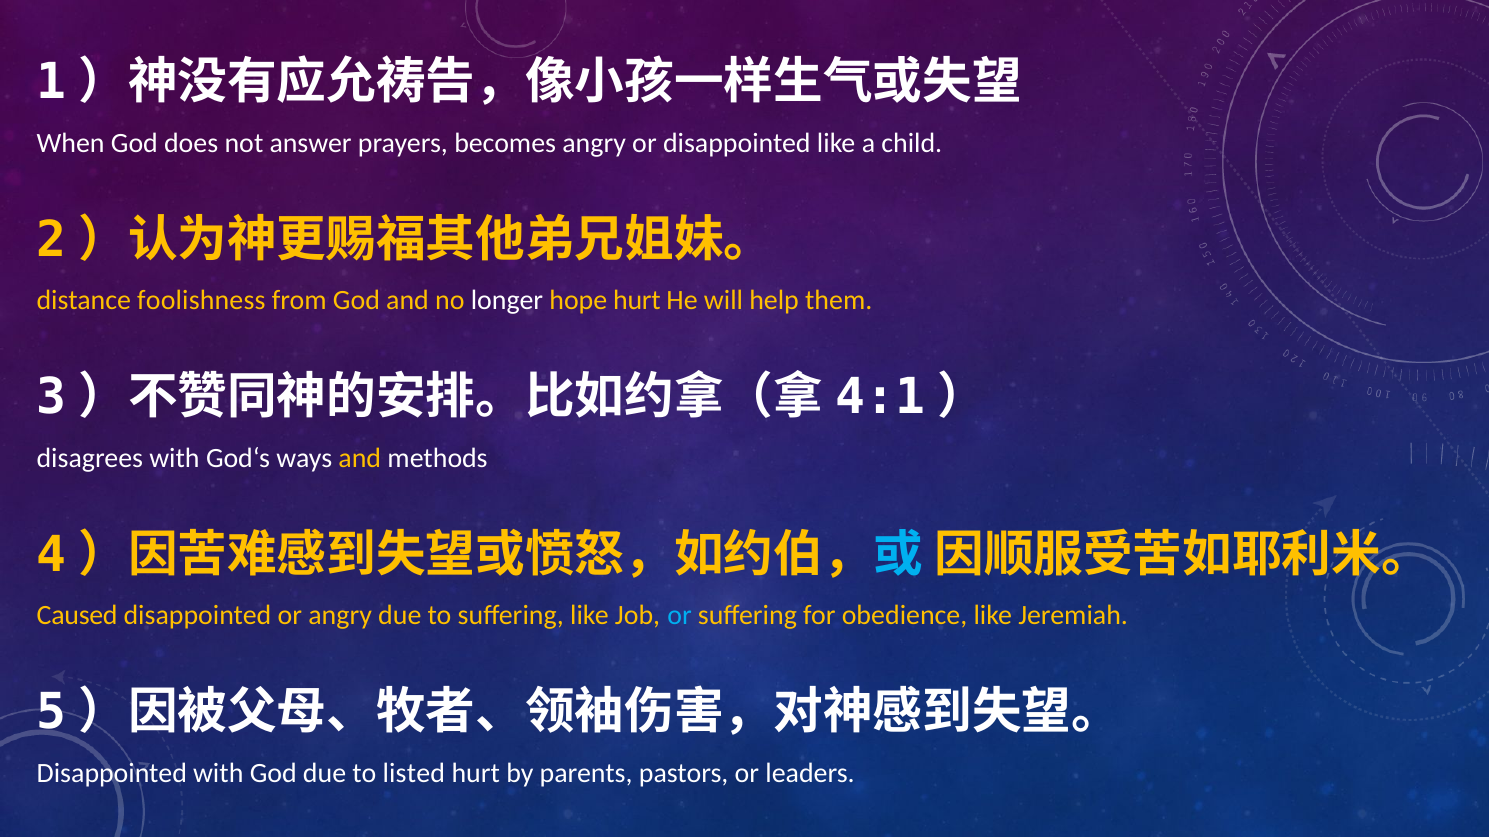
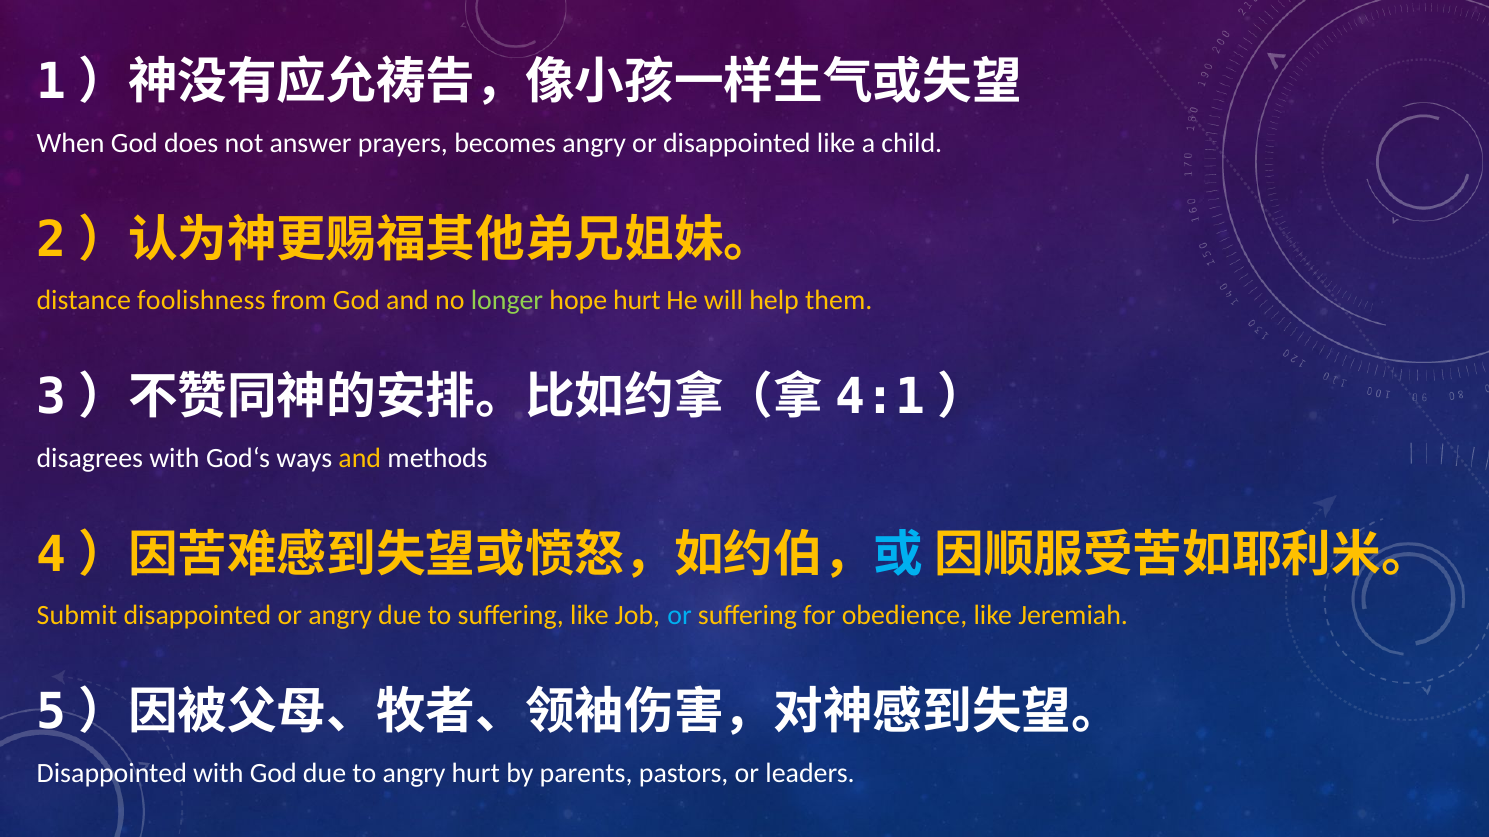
longer colour: white -> light green
Caused: Caused -> Submit
to listed: listed -> angry
